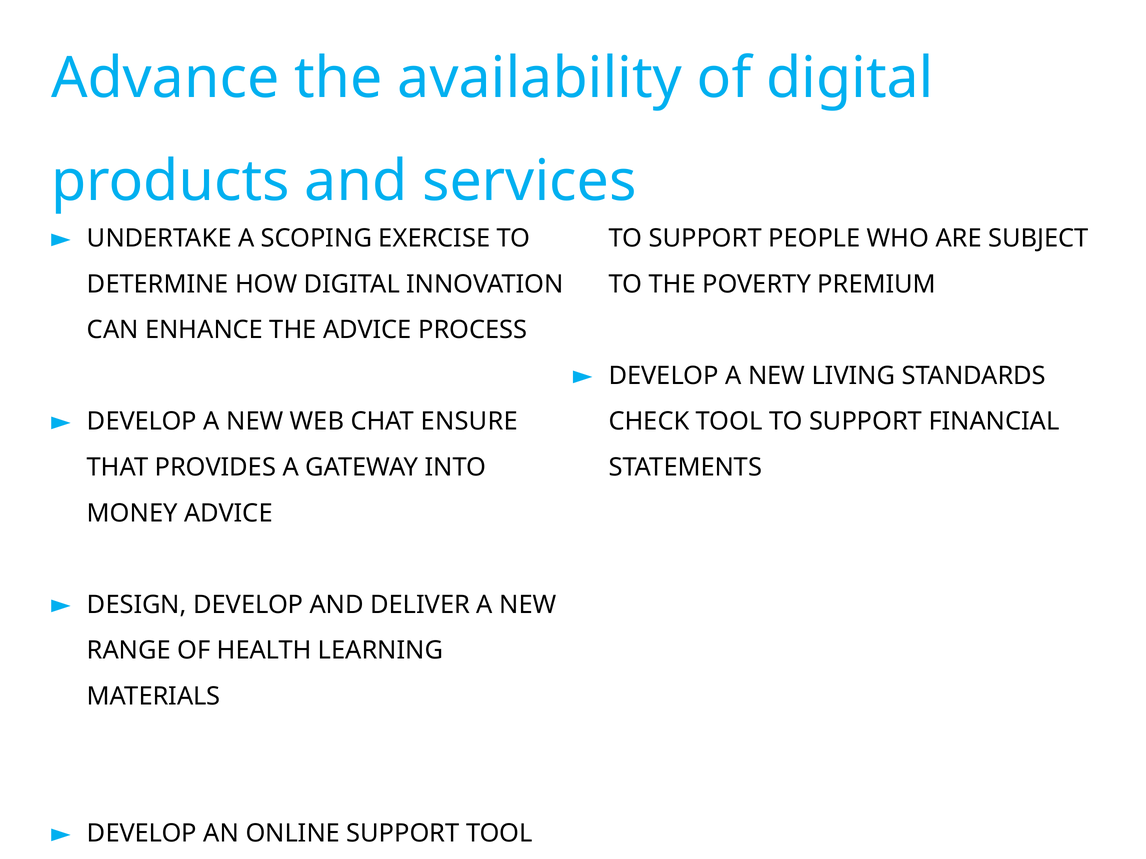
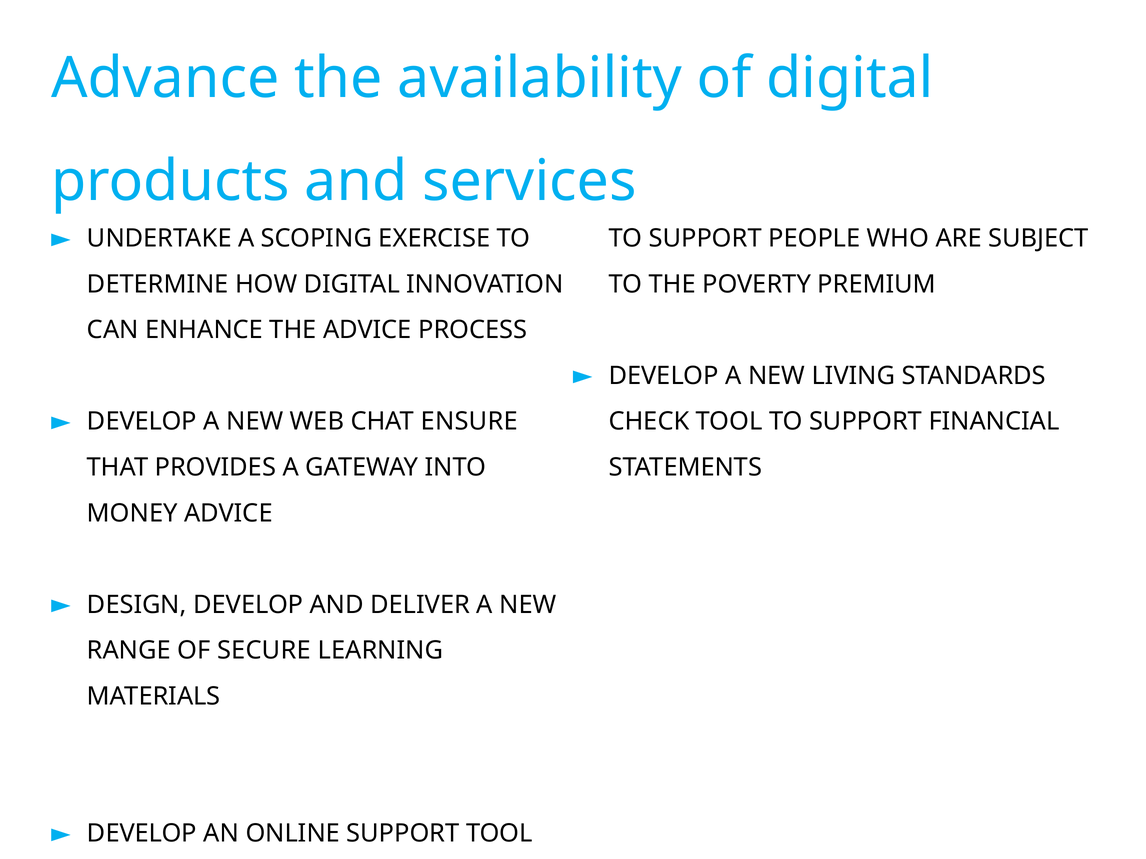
HEALTH: HEALTH -> SECURE
